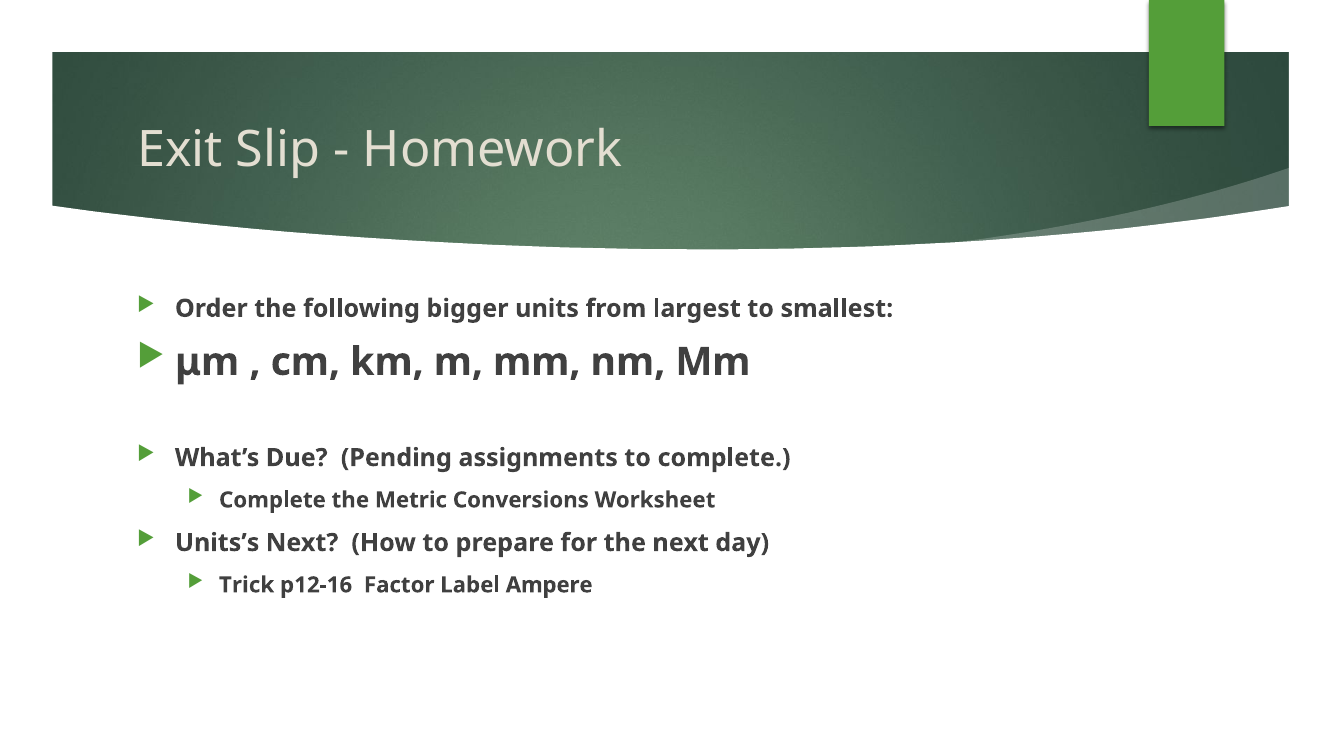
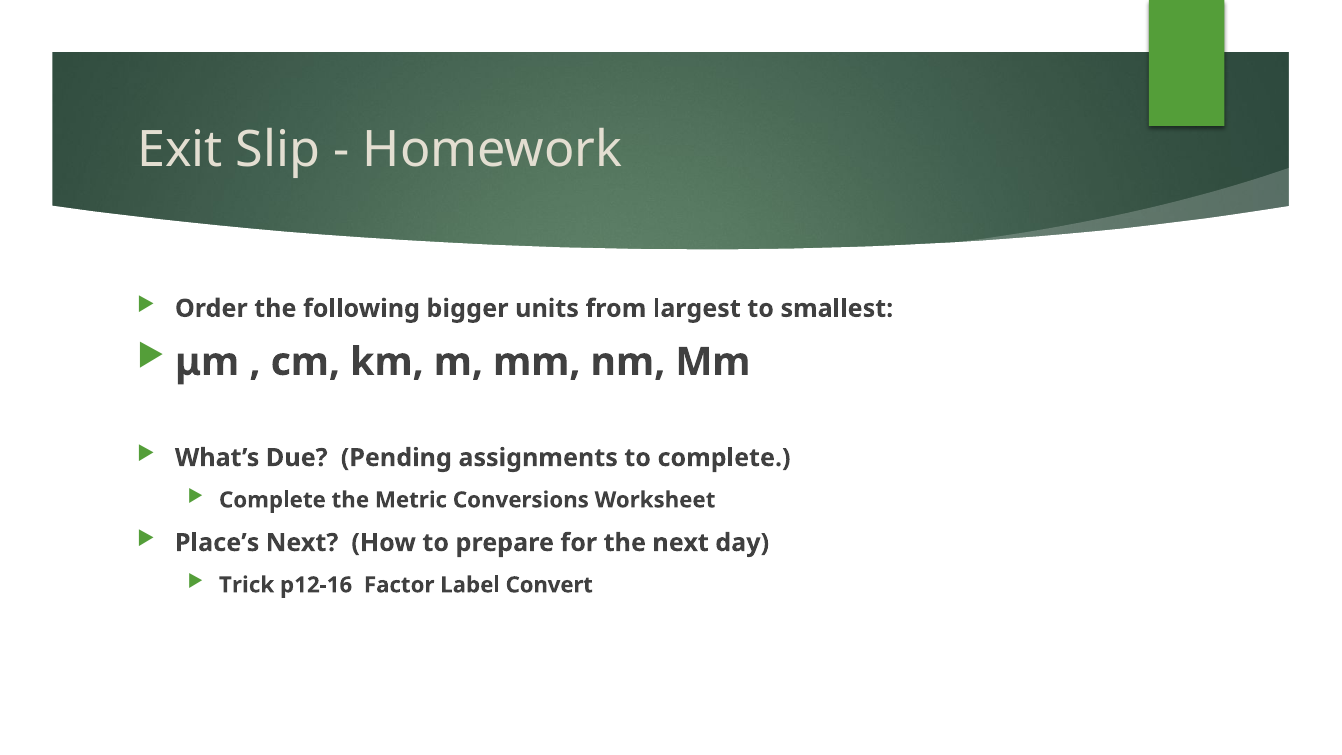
Units’s: Units’s -> Place’s
Ampere: Ampere -> Convert
